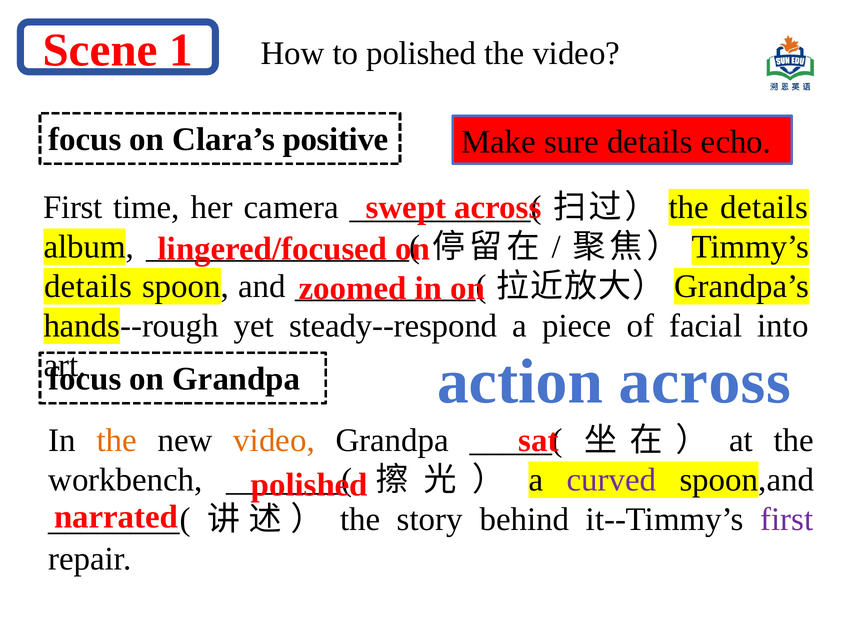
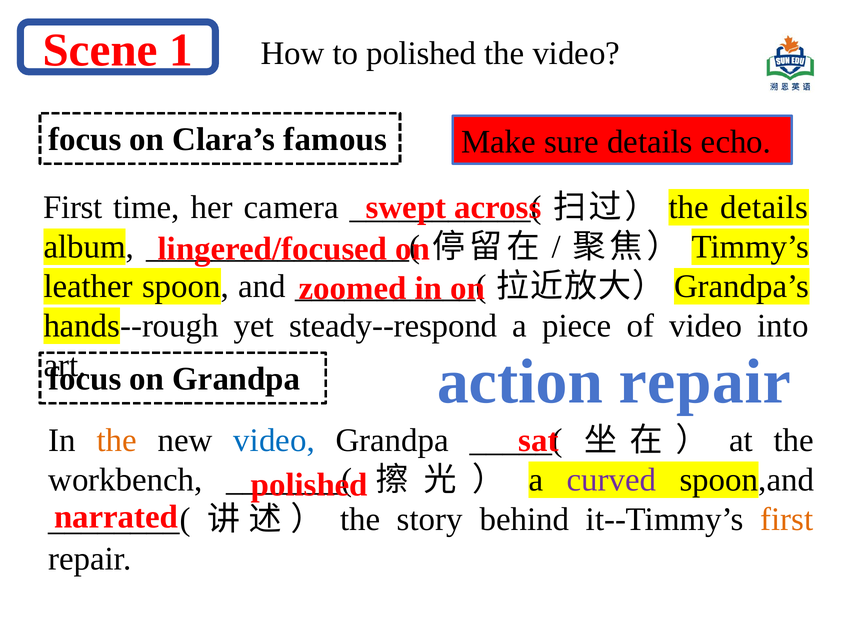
positive: positive -> famous
details at (88, 287): details -> leather
of facial: facial -> video
action across: across -> repair
video at (274, 441) colour: orange -> blue
first at (787, 520) colour: purple -> orange
